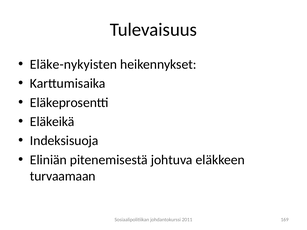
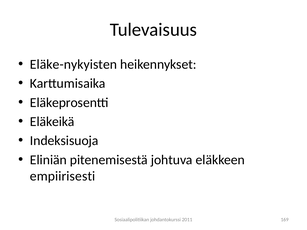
turvaamaan: turvaamaan -> empiirisesti
